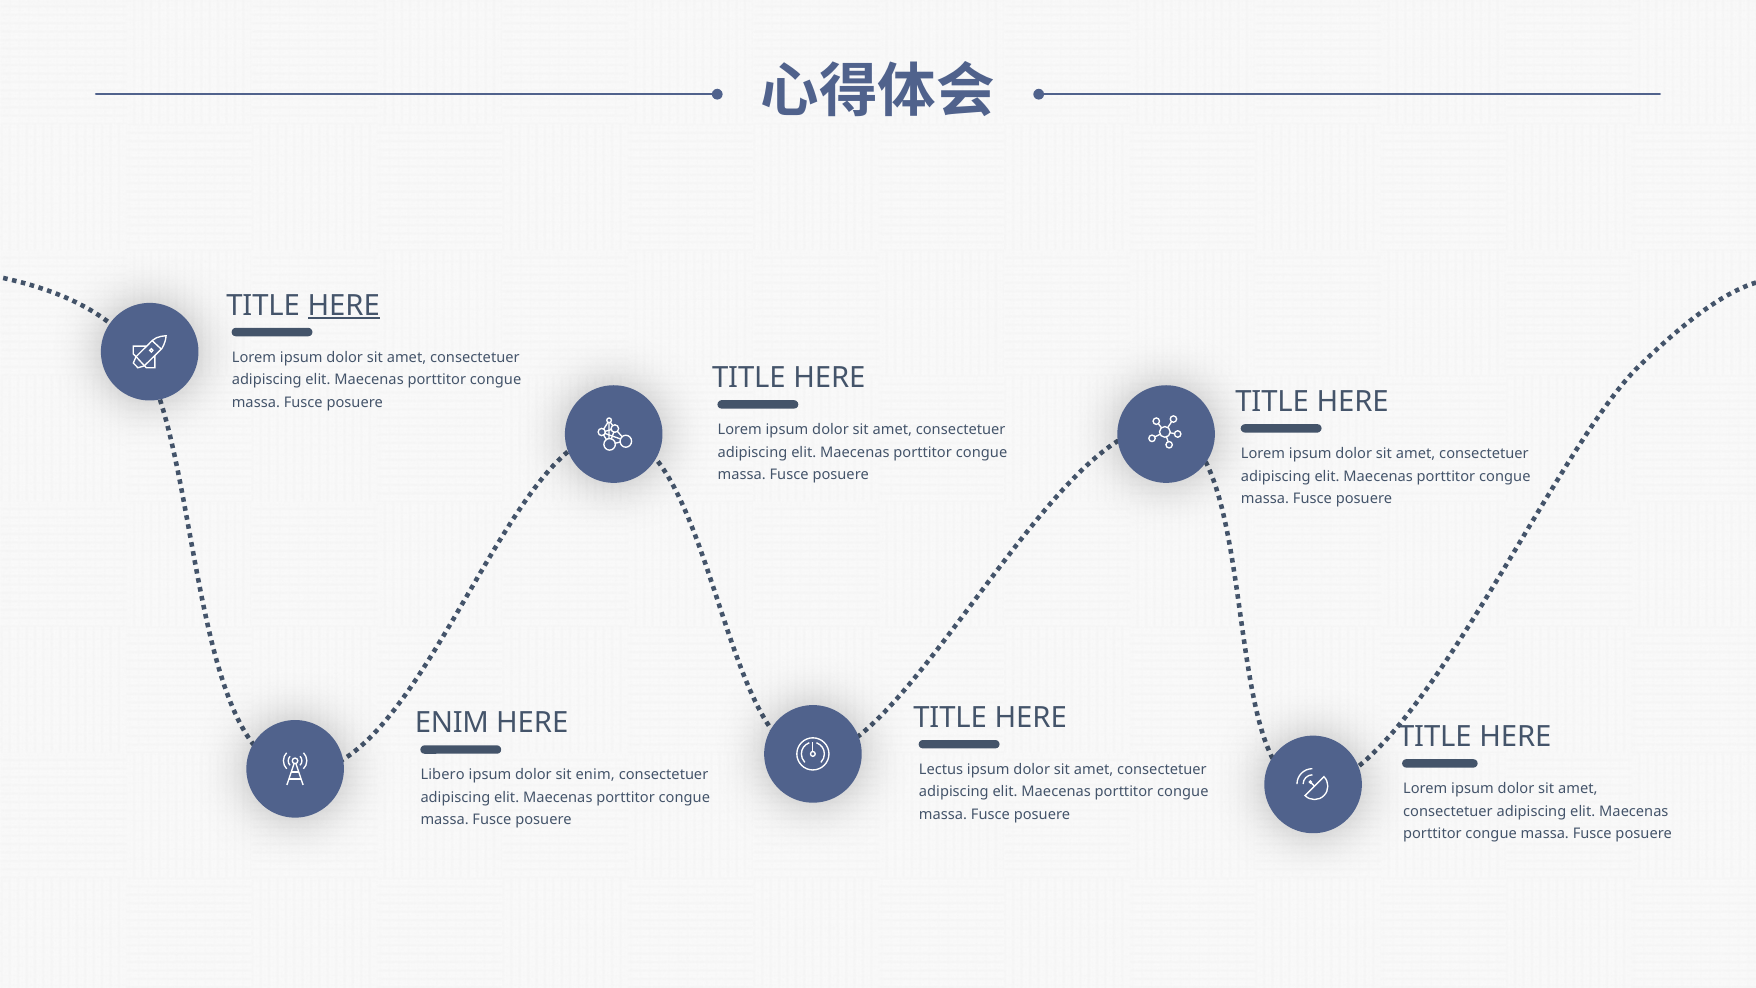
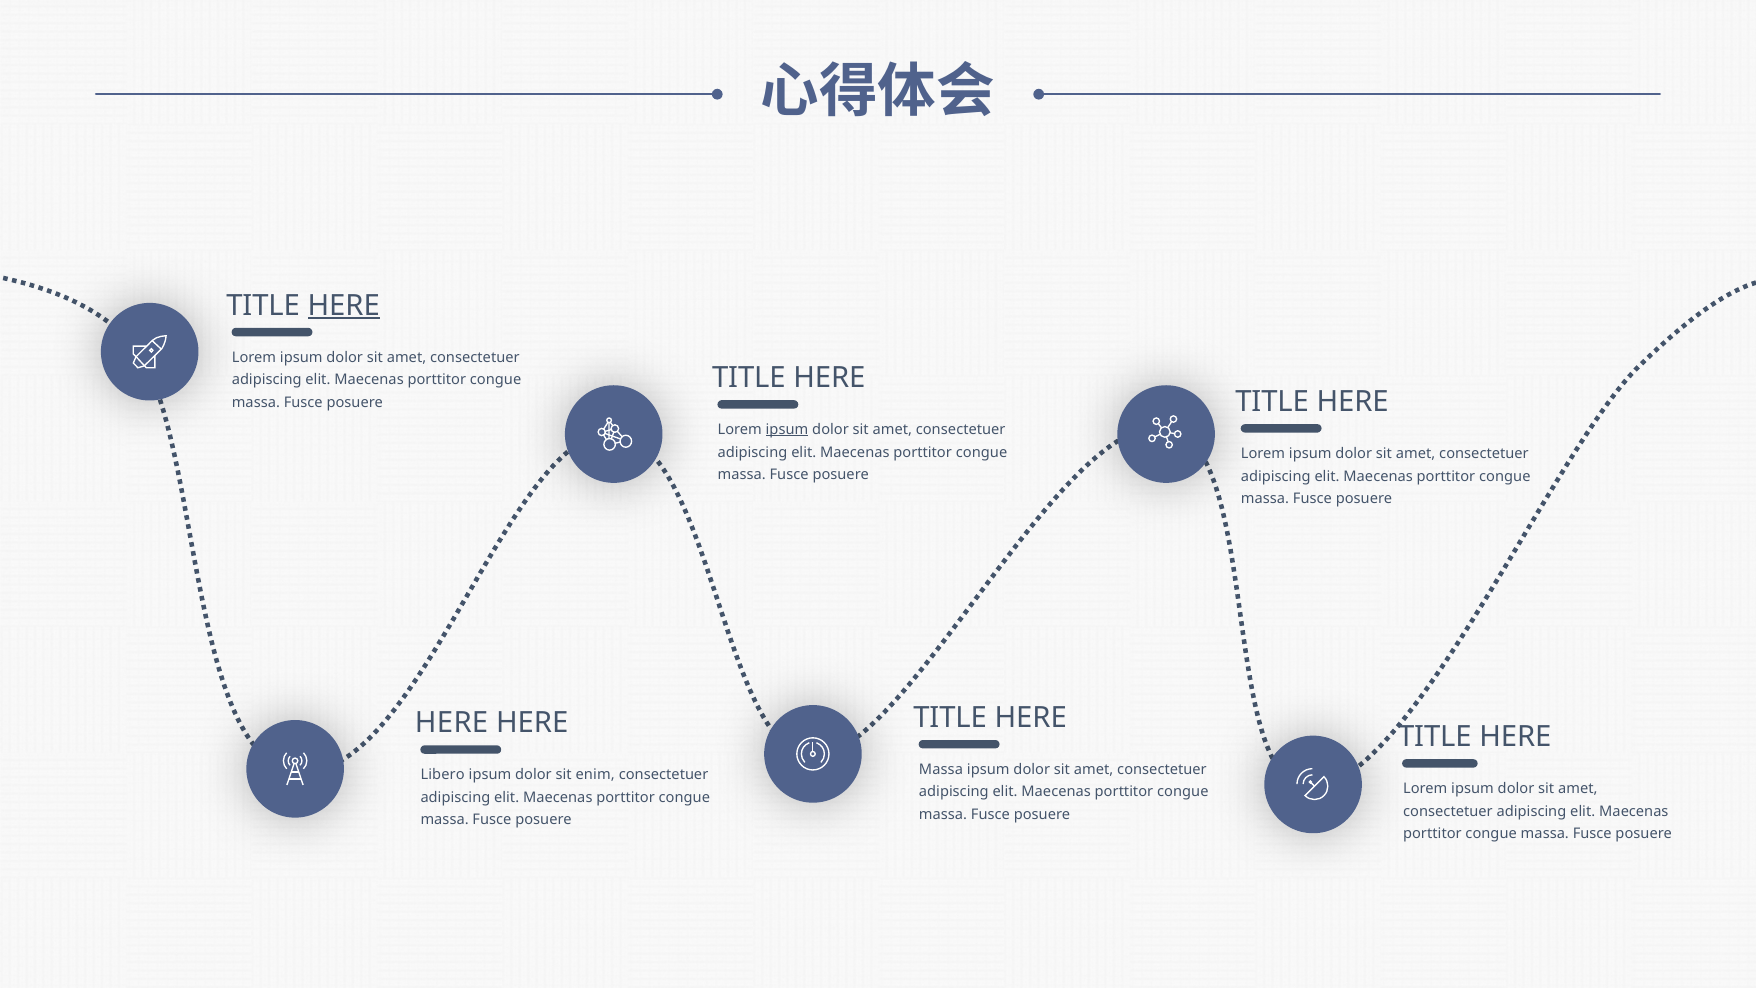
ipsum at (787, 429) underline: none -> present
ENIM at (452, 723): ENIM -> HERE
Lectus at (941, 769): Lectus -> Massa
